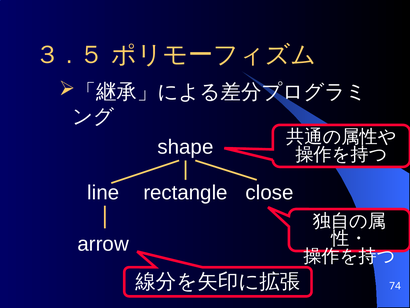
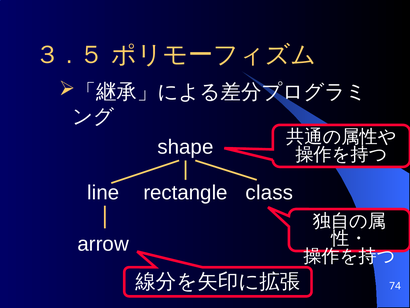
close: close -> class
